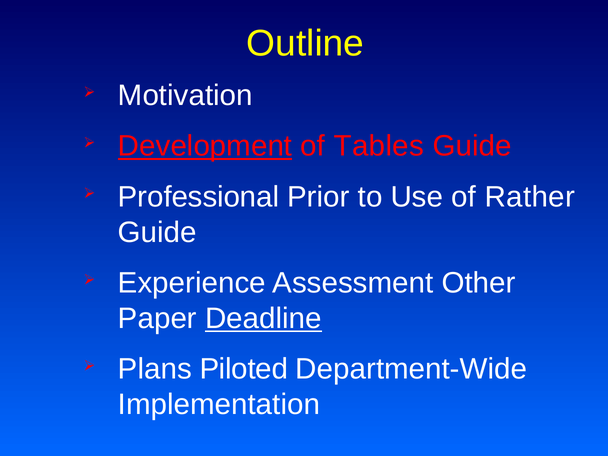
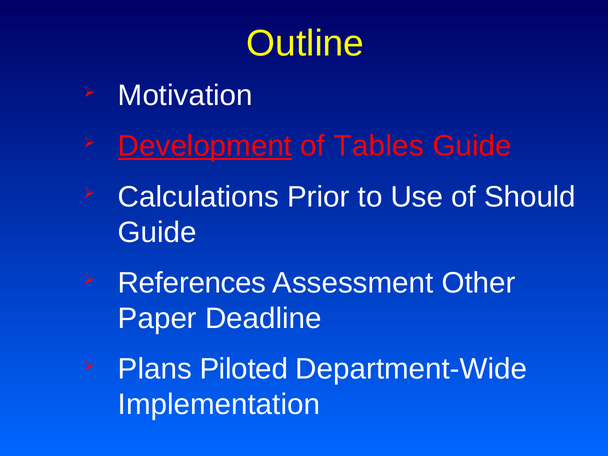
Professional: Professional -> Calculations
Rather: Rather -> Should
Experience: Experience -> References
Deadline underline: present -> none
